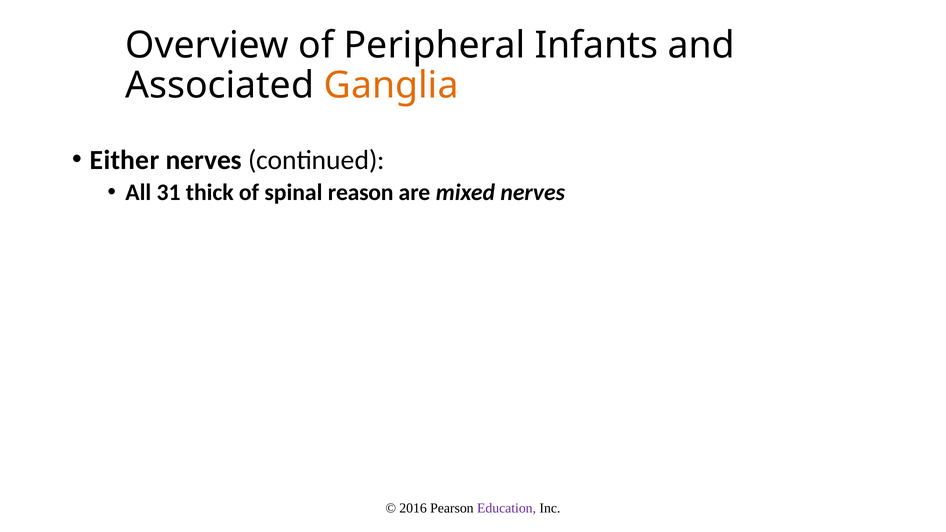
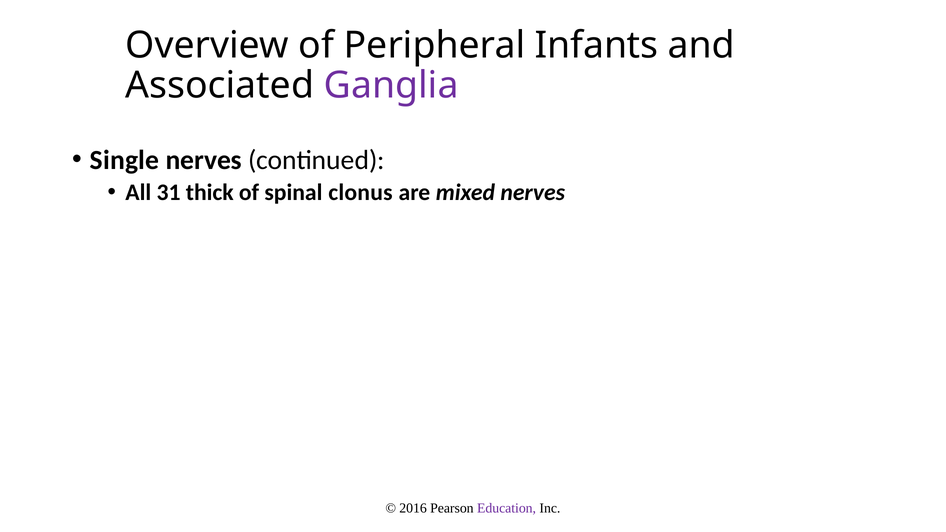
Ganglia colour: orange -> purple
Either: Either -> Single
reason: reason -> clonus
